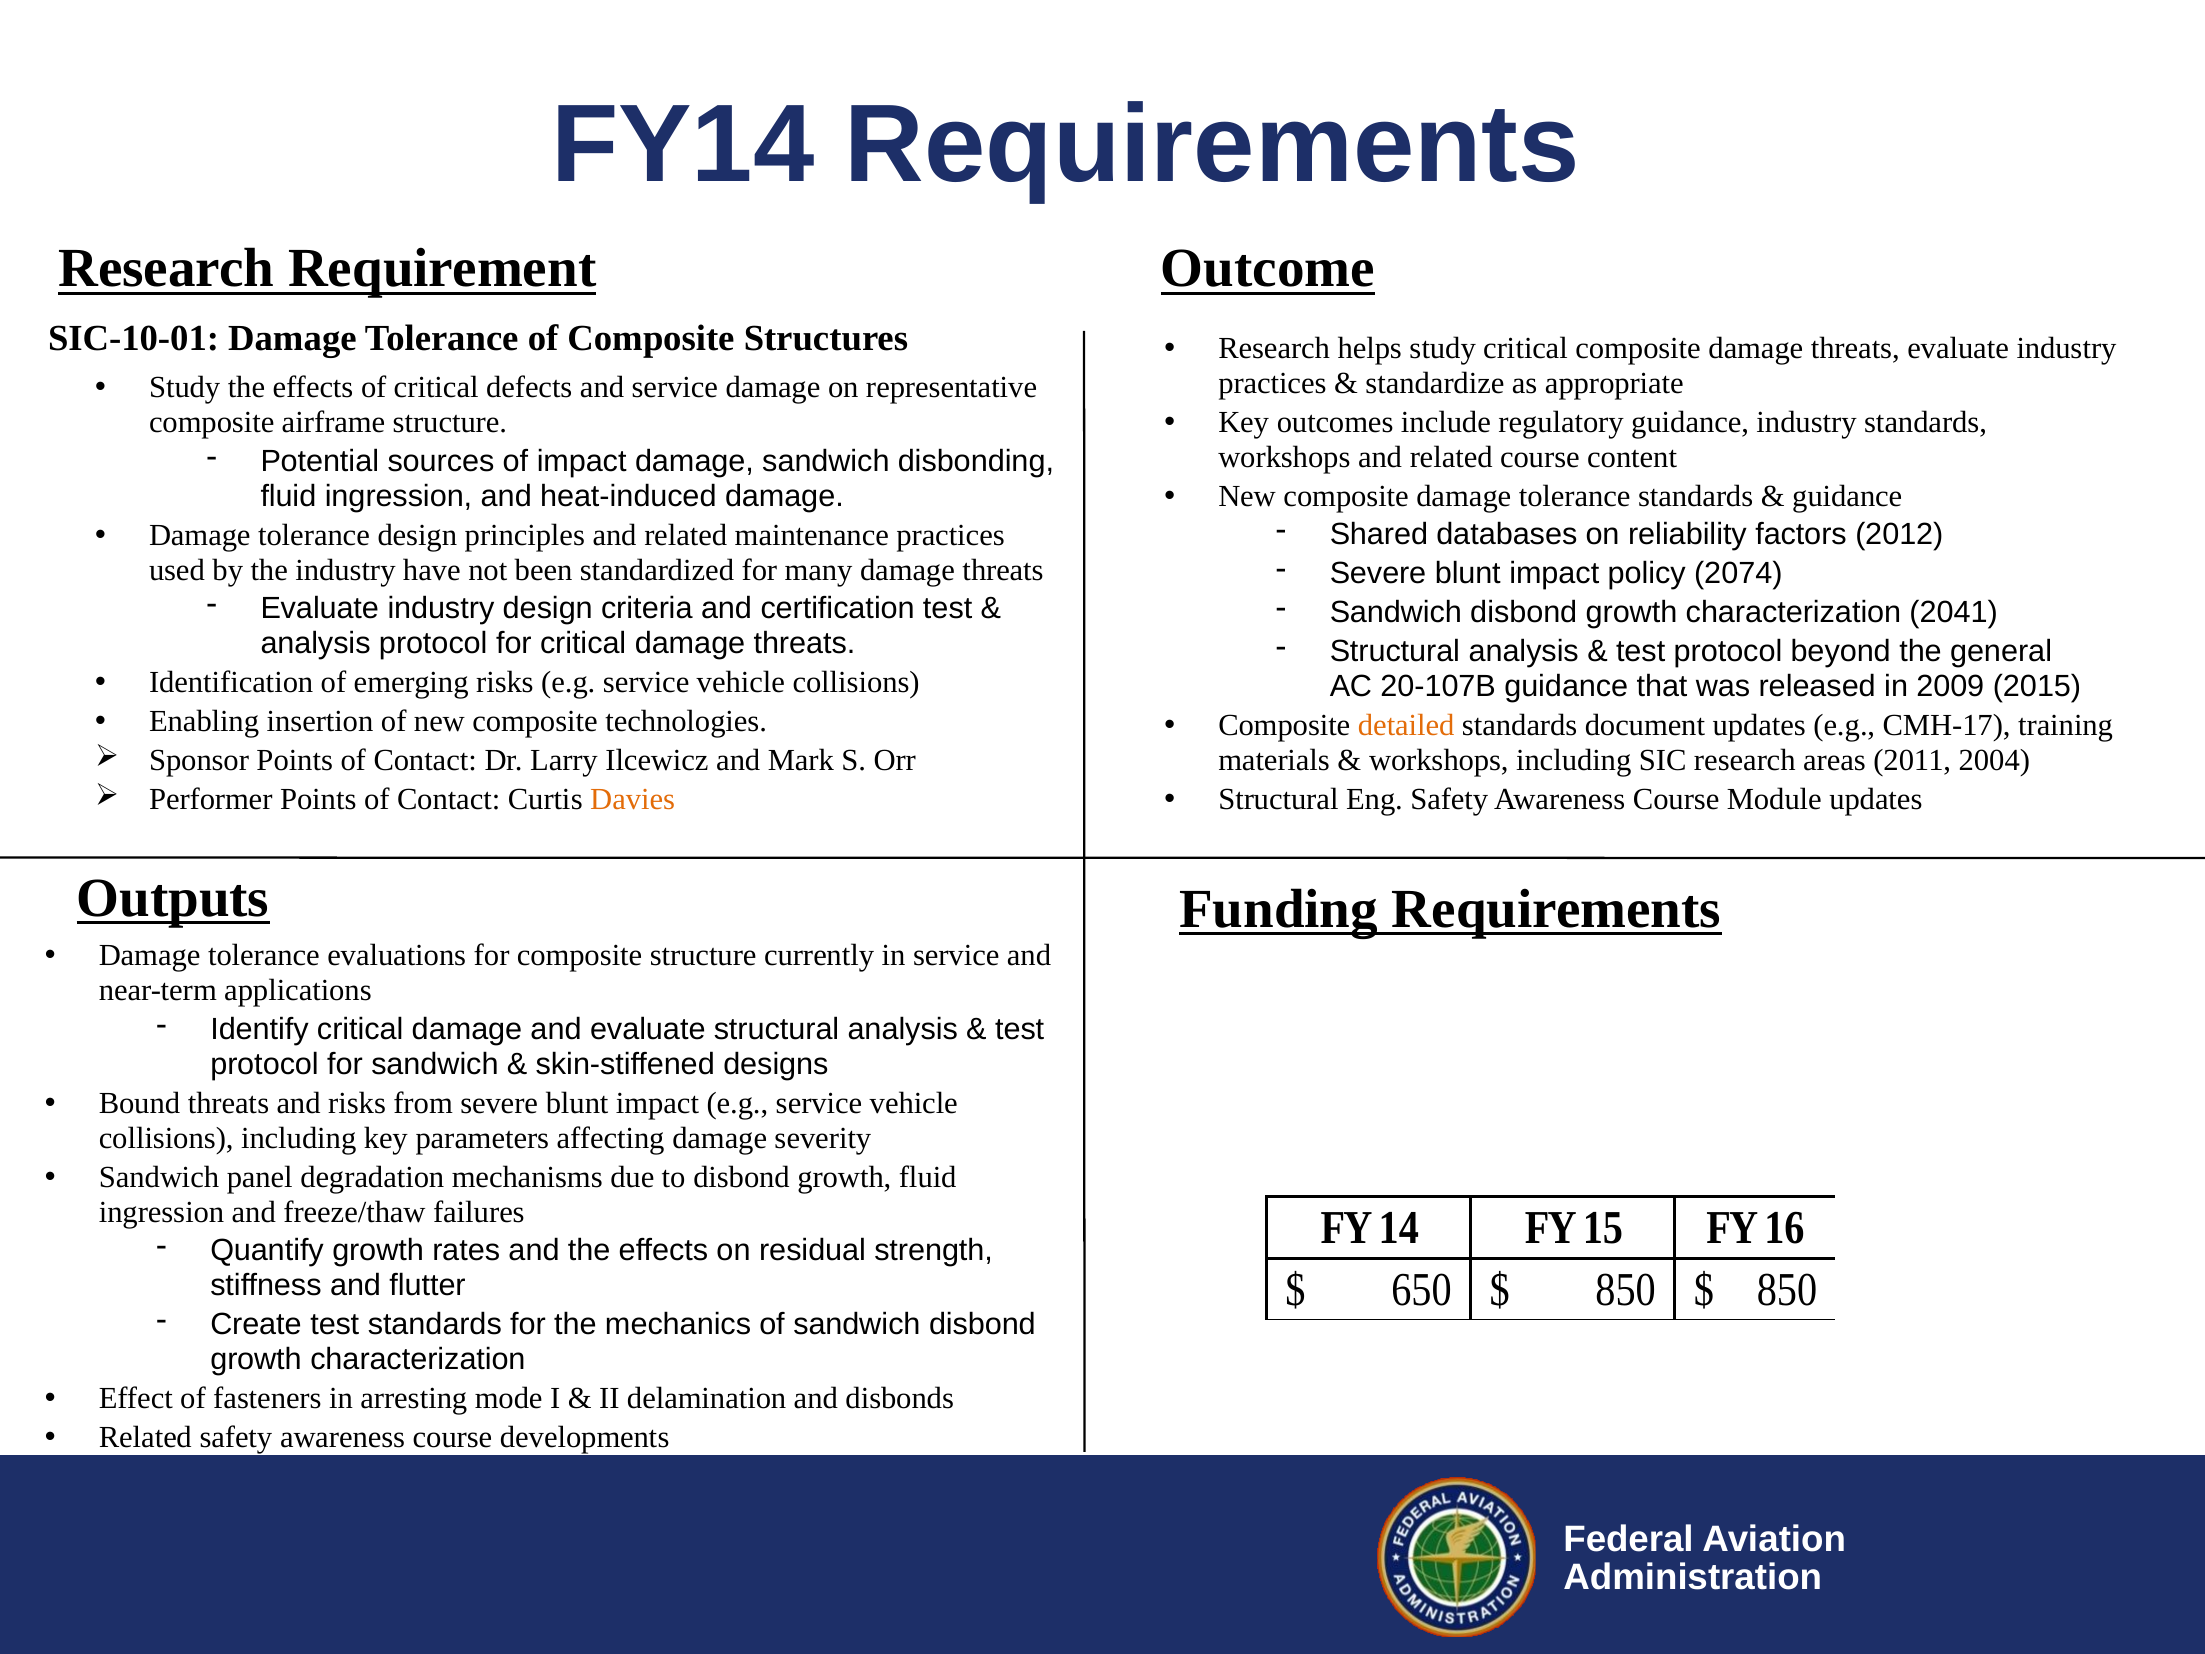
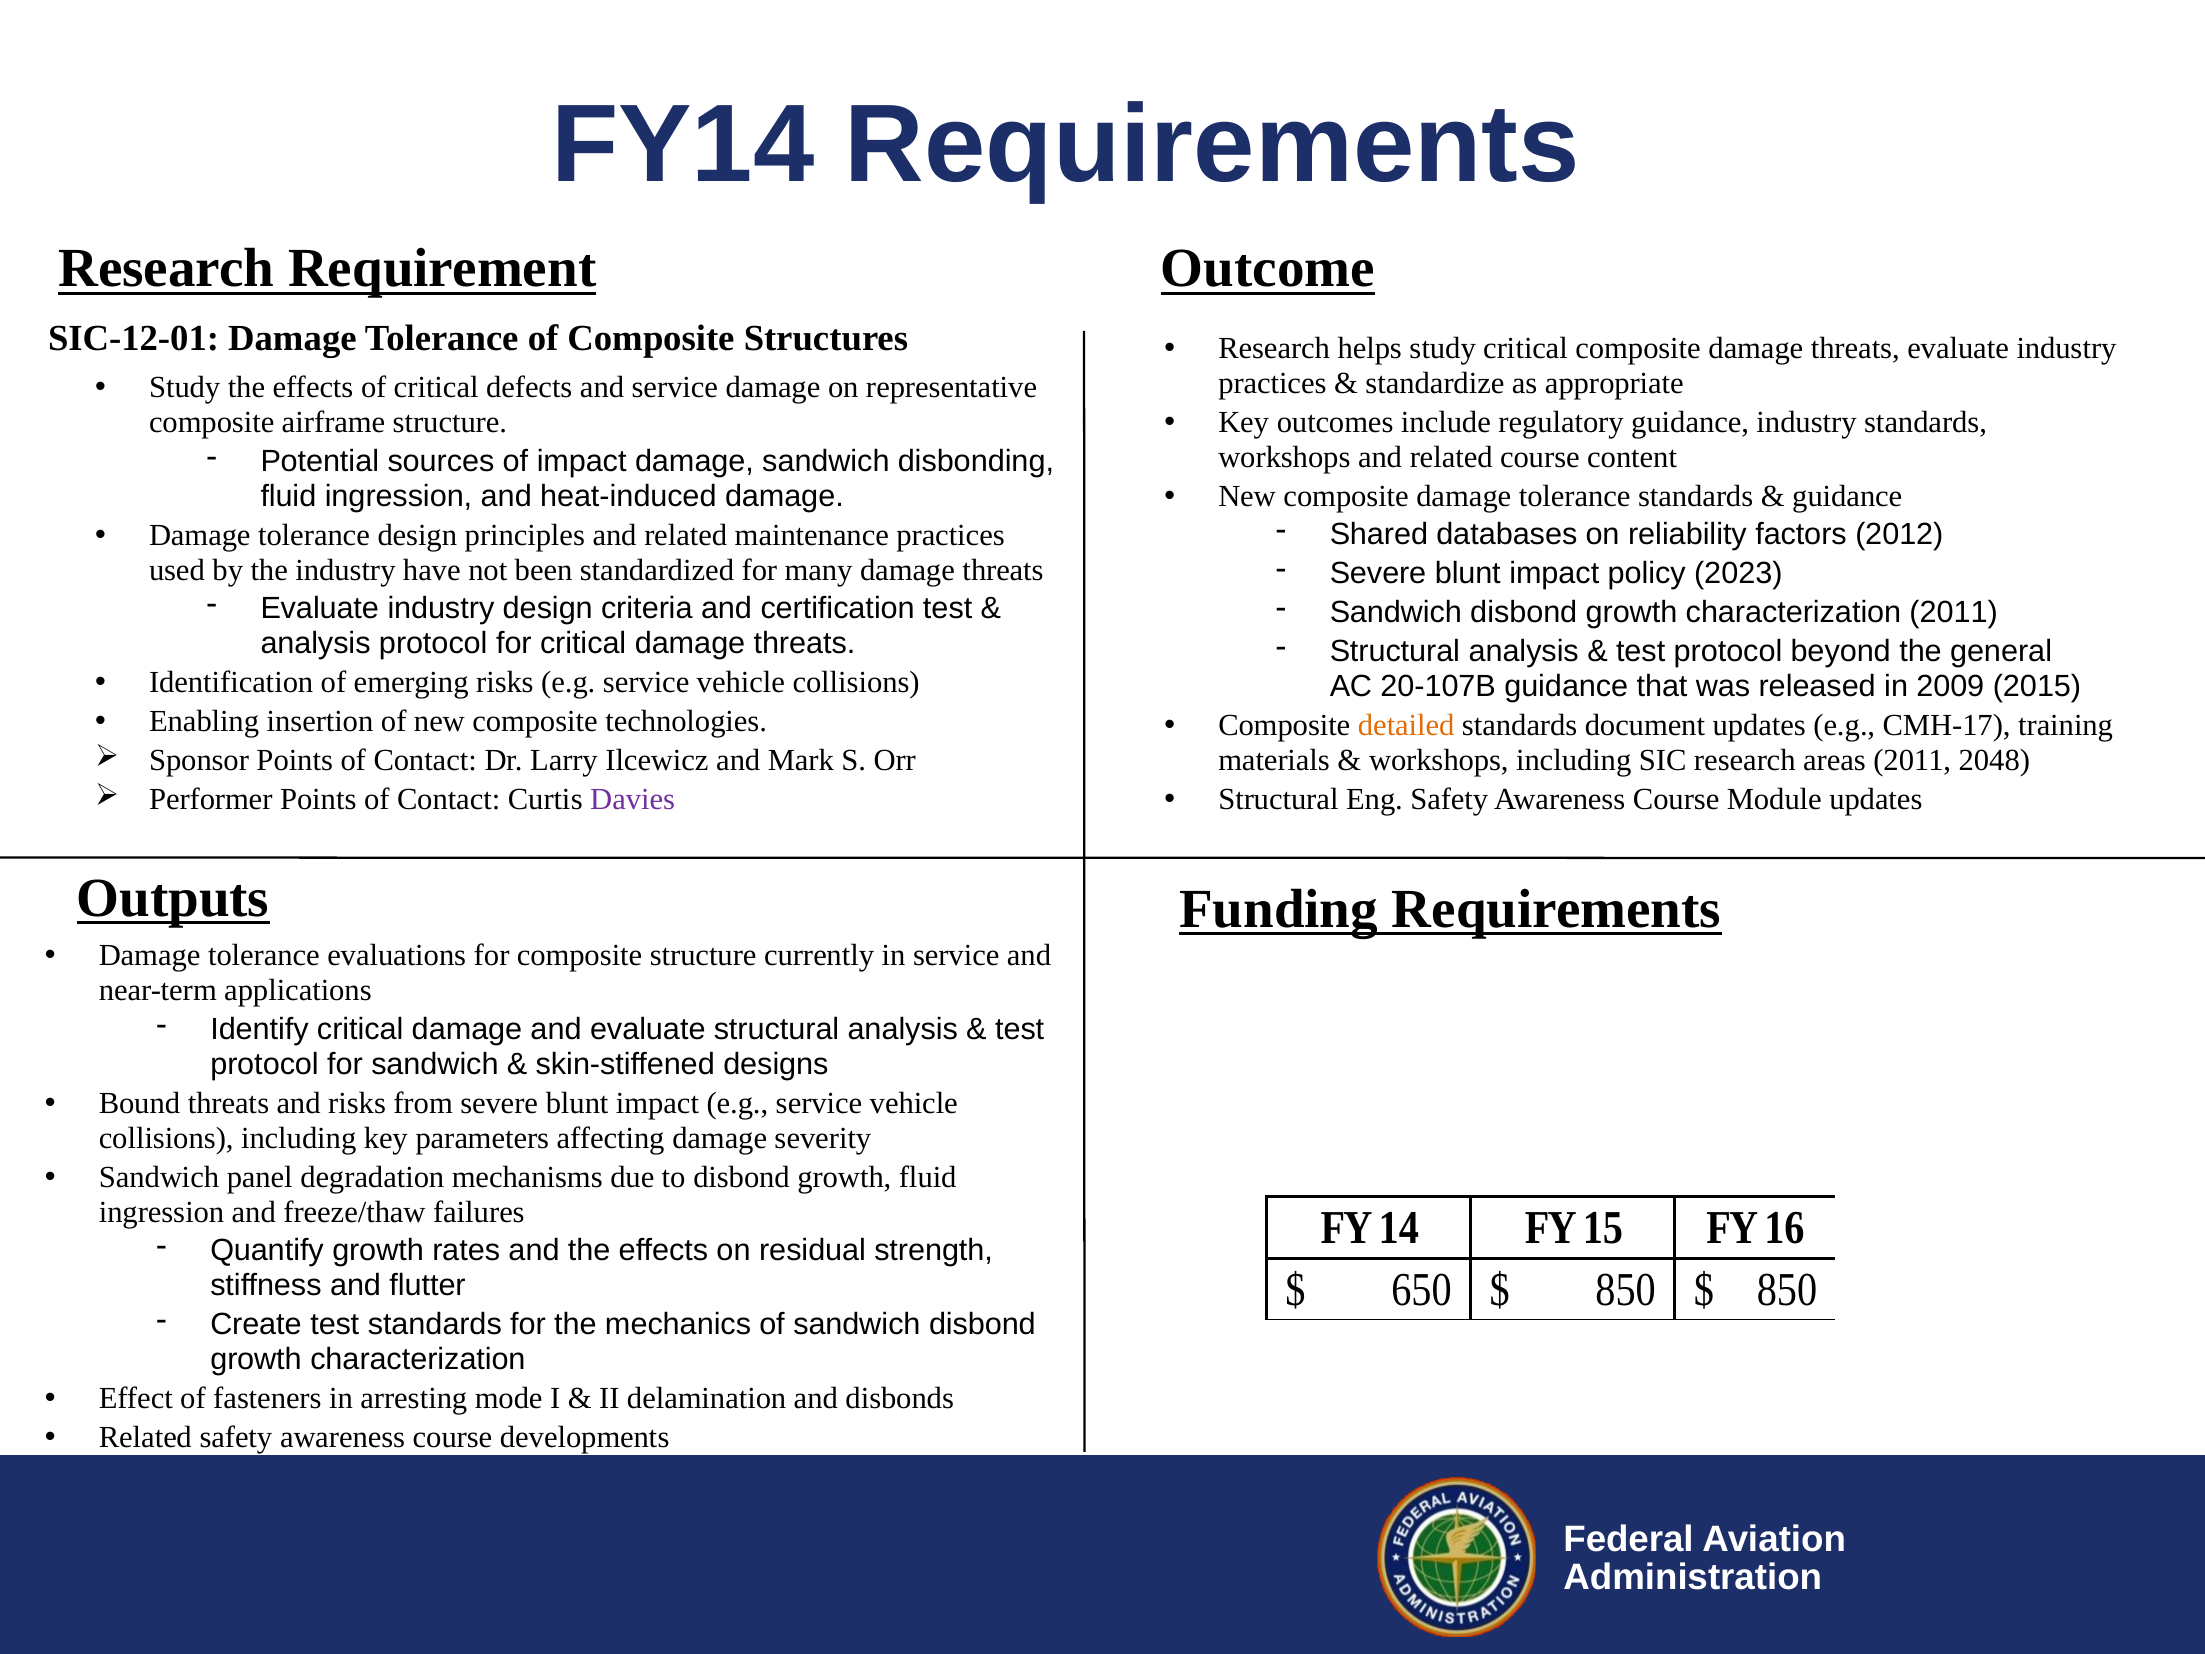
SIC-10-01: SIC-10-01 -> SIC-12-01
2074: 2074 -> 2023
characterization 2041: 2041 -> 2011
2004: 2004 -> 2048
Davies colour: orange -> purple
